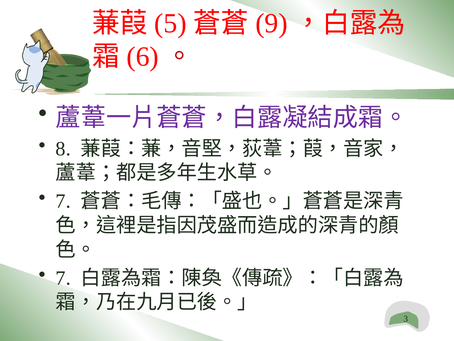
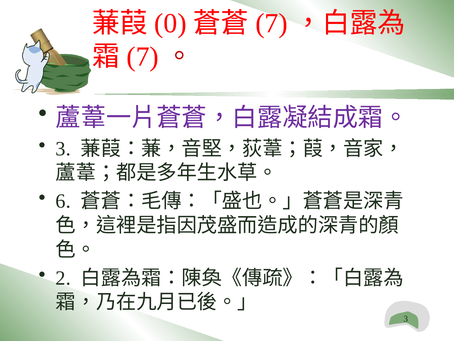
5: 5 -> 0
9 at (272, 23): 9 -> 7
6 at (143, 57): 6 -> 7
8 at (63, 148): 8 -> 3
7 at (63, 201): 7 -> 6
7 at (63, 278): 7 -> 2
